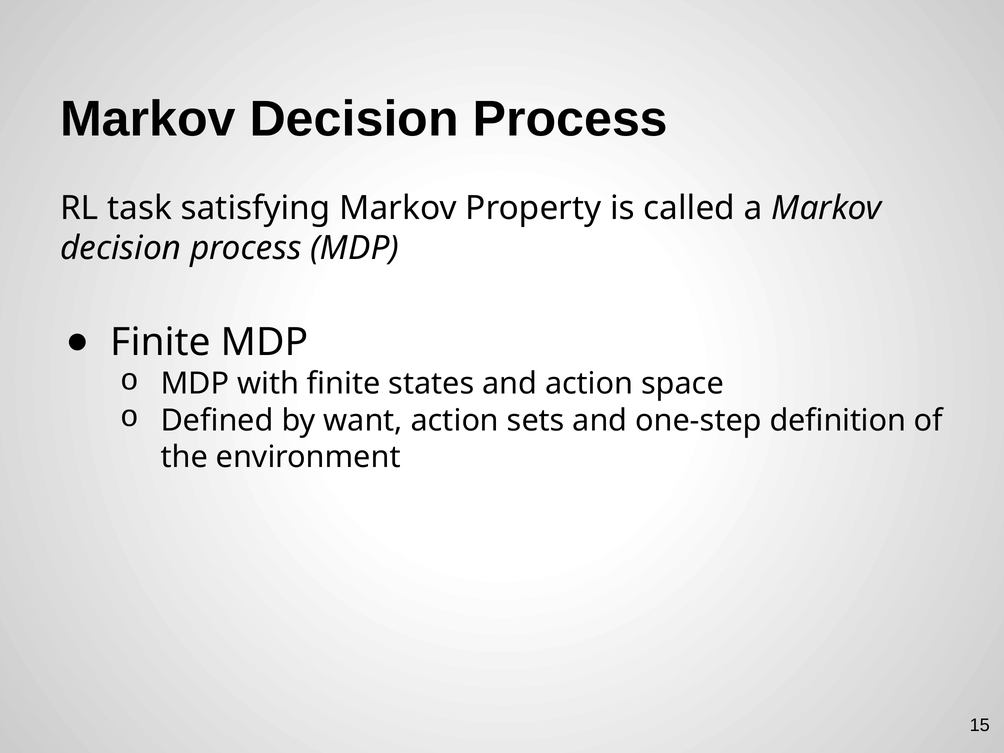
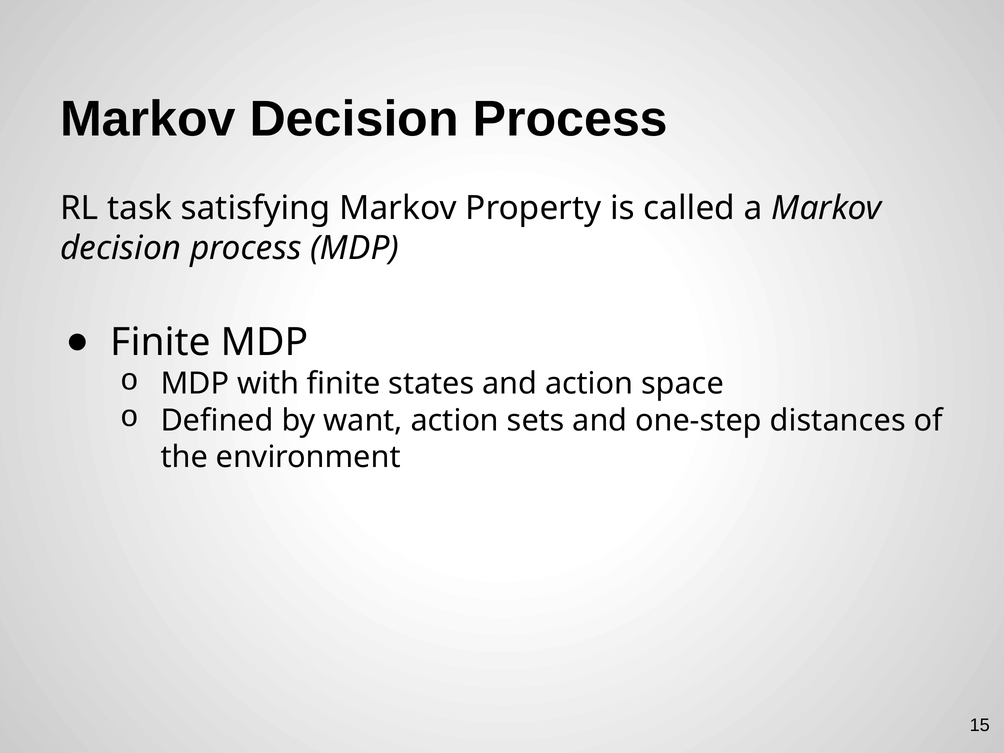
definition: definition -> distances
